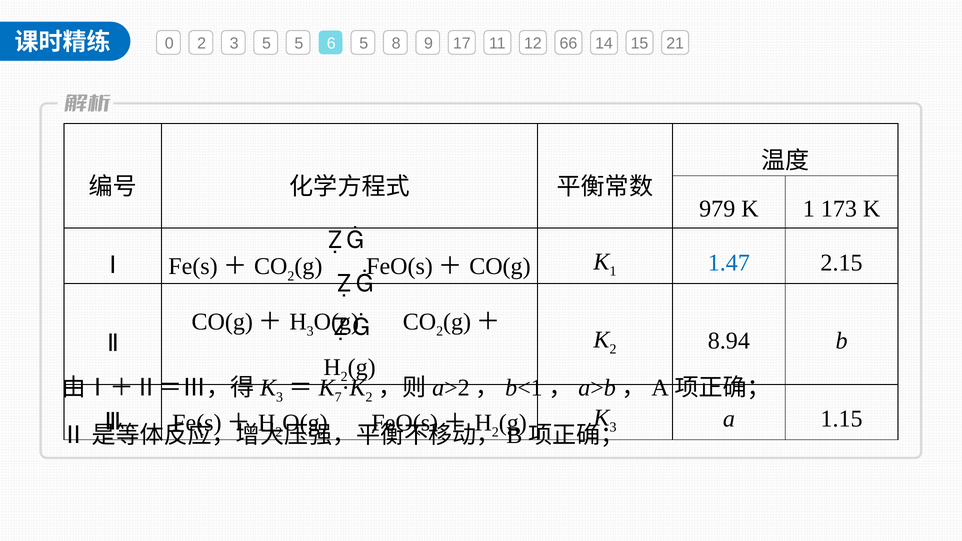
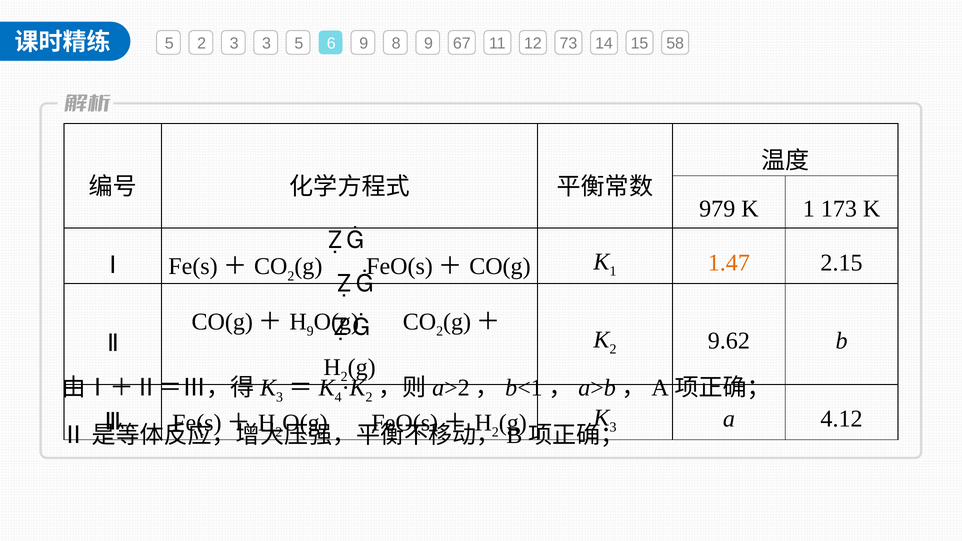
0 at (169, 44): 0 -> 5
3 5: 5 -> 3
6 5: 5 -> 9
17: 17 -> 67
66: 66 -> 73
21: 21 -> 58
1.47 colour: blue -> orange
3 at (310, 331): 3 -> 9
8.94: 8.94 -> 9.62
7: 7 -> 4
1.15: 1.15 -> 4.12
